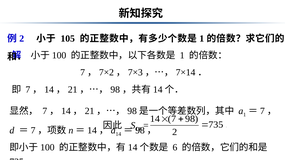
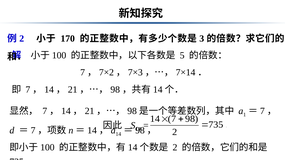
105: 105 -> 170
1 at (202, 39): 1 -> 3
1 at (182, 55): 1 -> 5
6 at (175, 148): 6 -> 2
